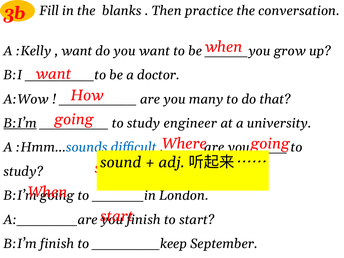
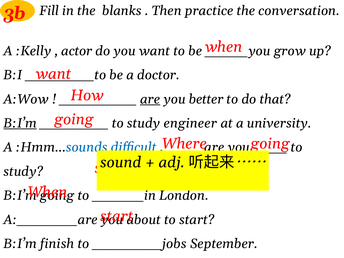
want at (77, 51): want -> actor
are at (150, 99) underline: none -> present
many: many -> better
finish at (144, 220): finish -> about
________keep: ________keep -> ________jobs
